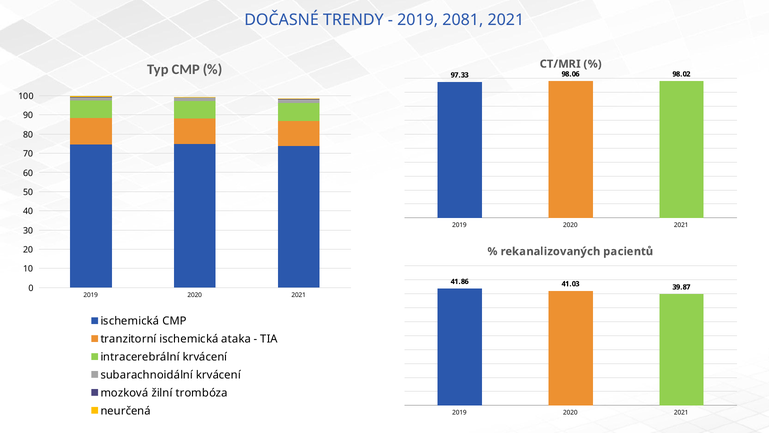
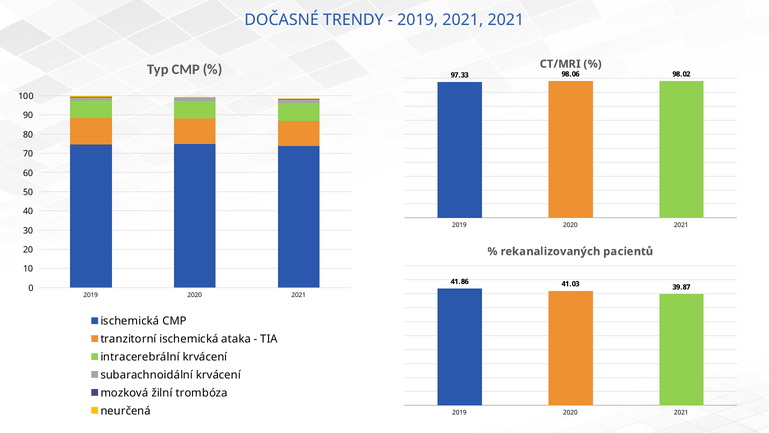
2019 2081: 2081 -> 2021
